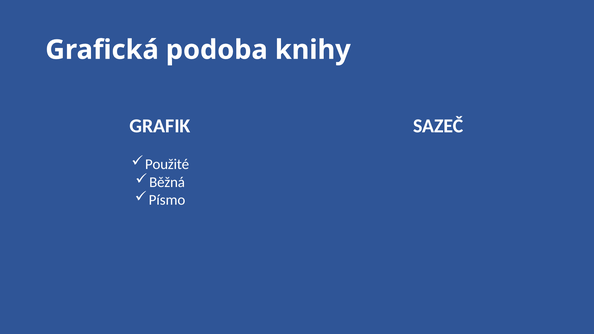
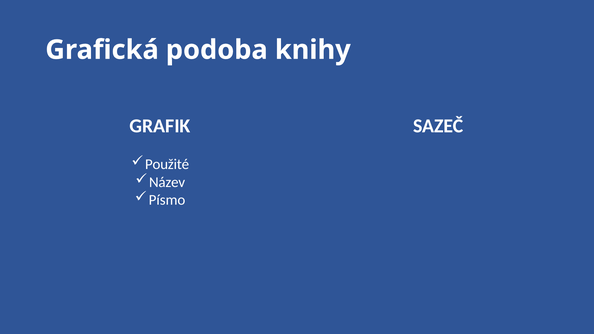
Běžná: Běžná -> Název
